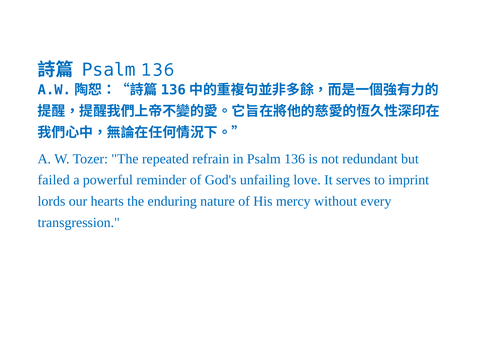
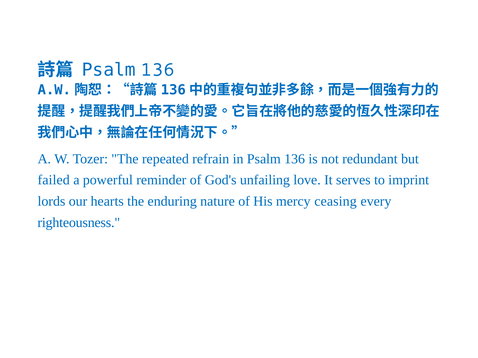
without: without -> ceasing
transgression: transgression -> righteousness
